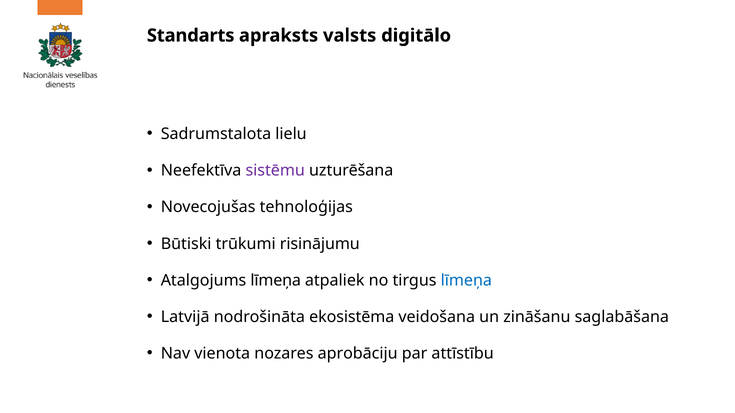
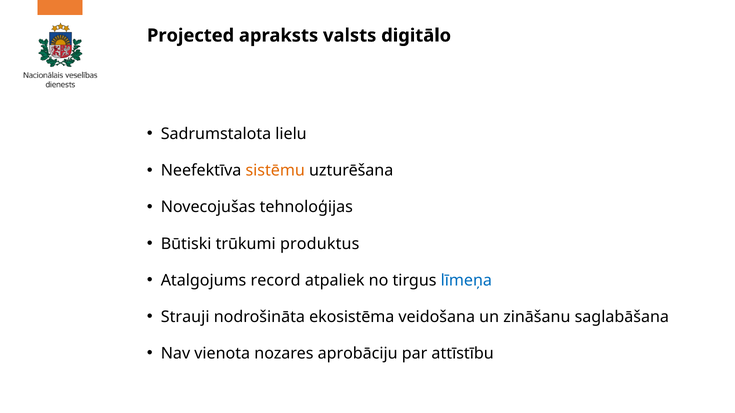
Standarts: Standarts -> Projected
sistēmu colour: purple -> orange
risinājumu: risinājumu -> produktus
Atalgojums līmeņa: līmeņa -> record
Latvijā: Latvijā -> Strauji
